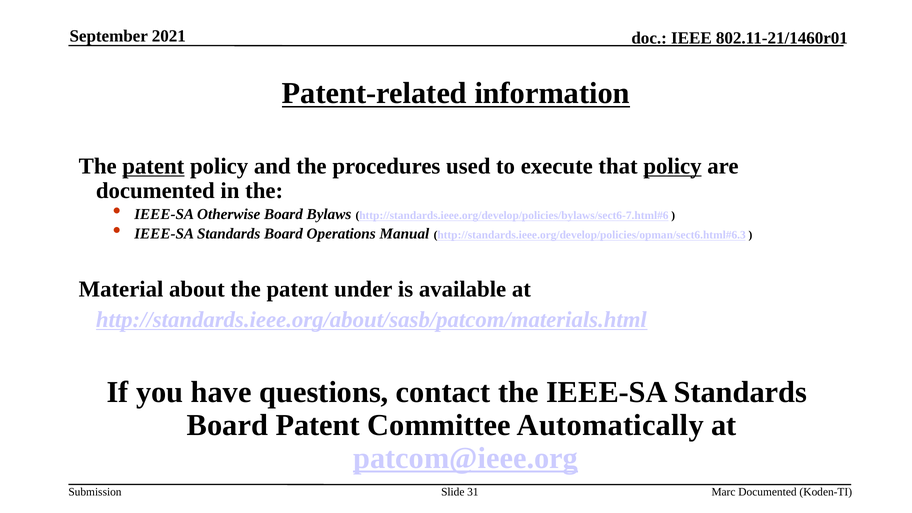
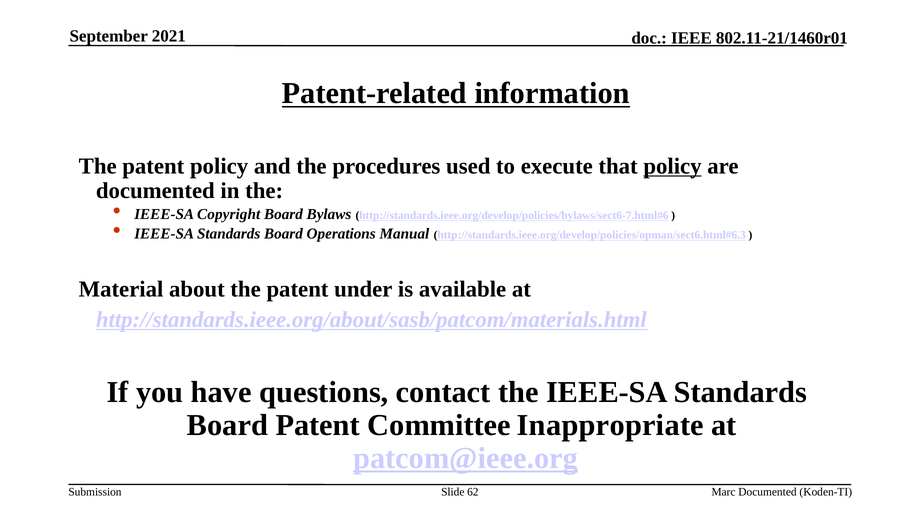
patent at (153, 166) underline: present -> none
Otherwise: Otherwise -> Copyright
Automatically: Automatically -> Inappropriate
31: 31 -> 62
